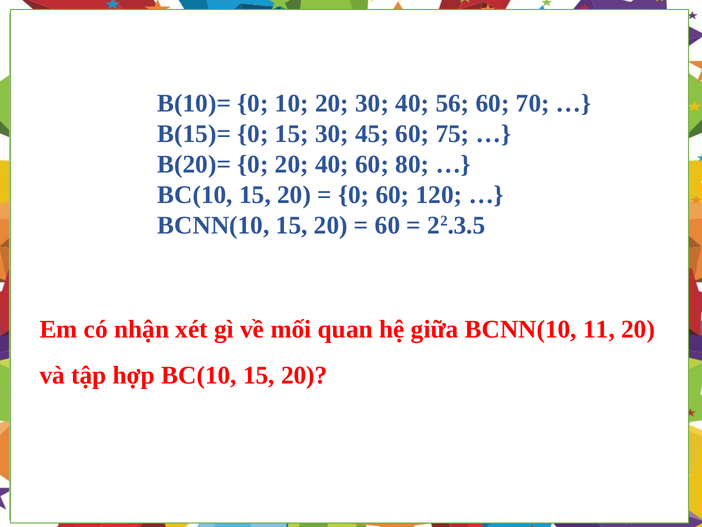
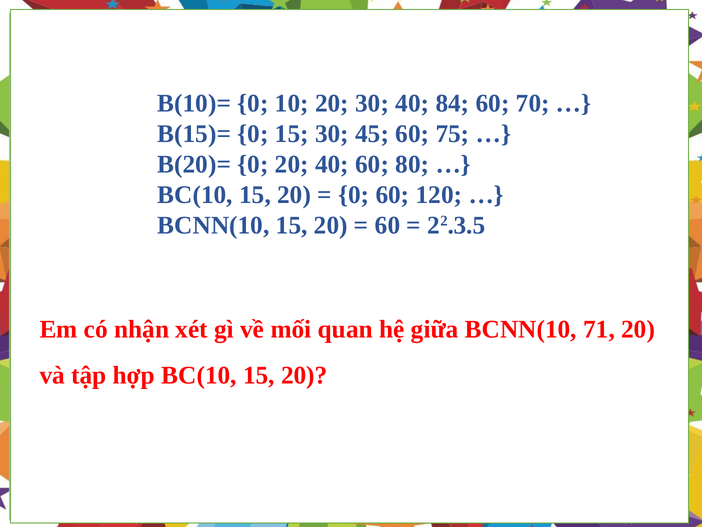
56: 56 -> 84
11: 11 -> 71
